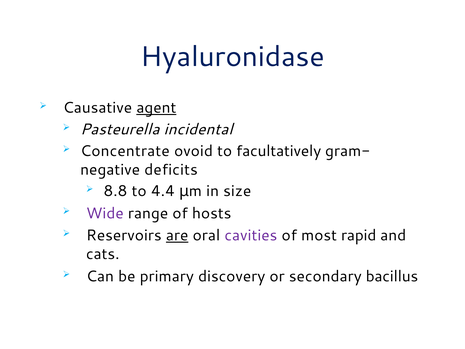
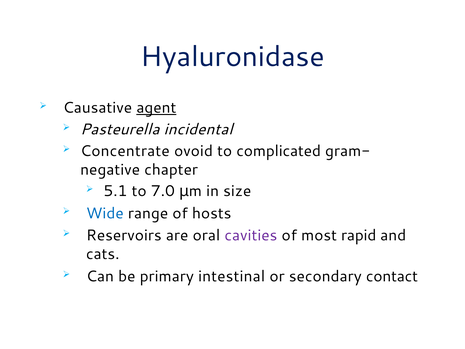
facultatively: facultatively -> complicated
deficits: deficits -> chapter
8.8: 8.8 -> 5.1
4.4: 4.4 -> 7.0
Wide colour: purple -> blue
are underline: present -> none
discovery: discovery -> intestinal
bacillus: bacillus -> contact
